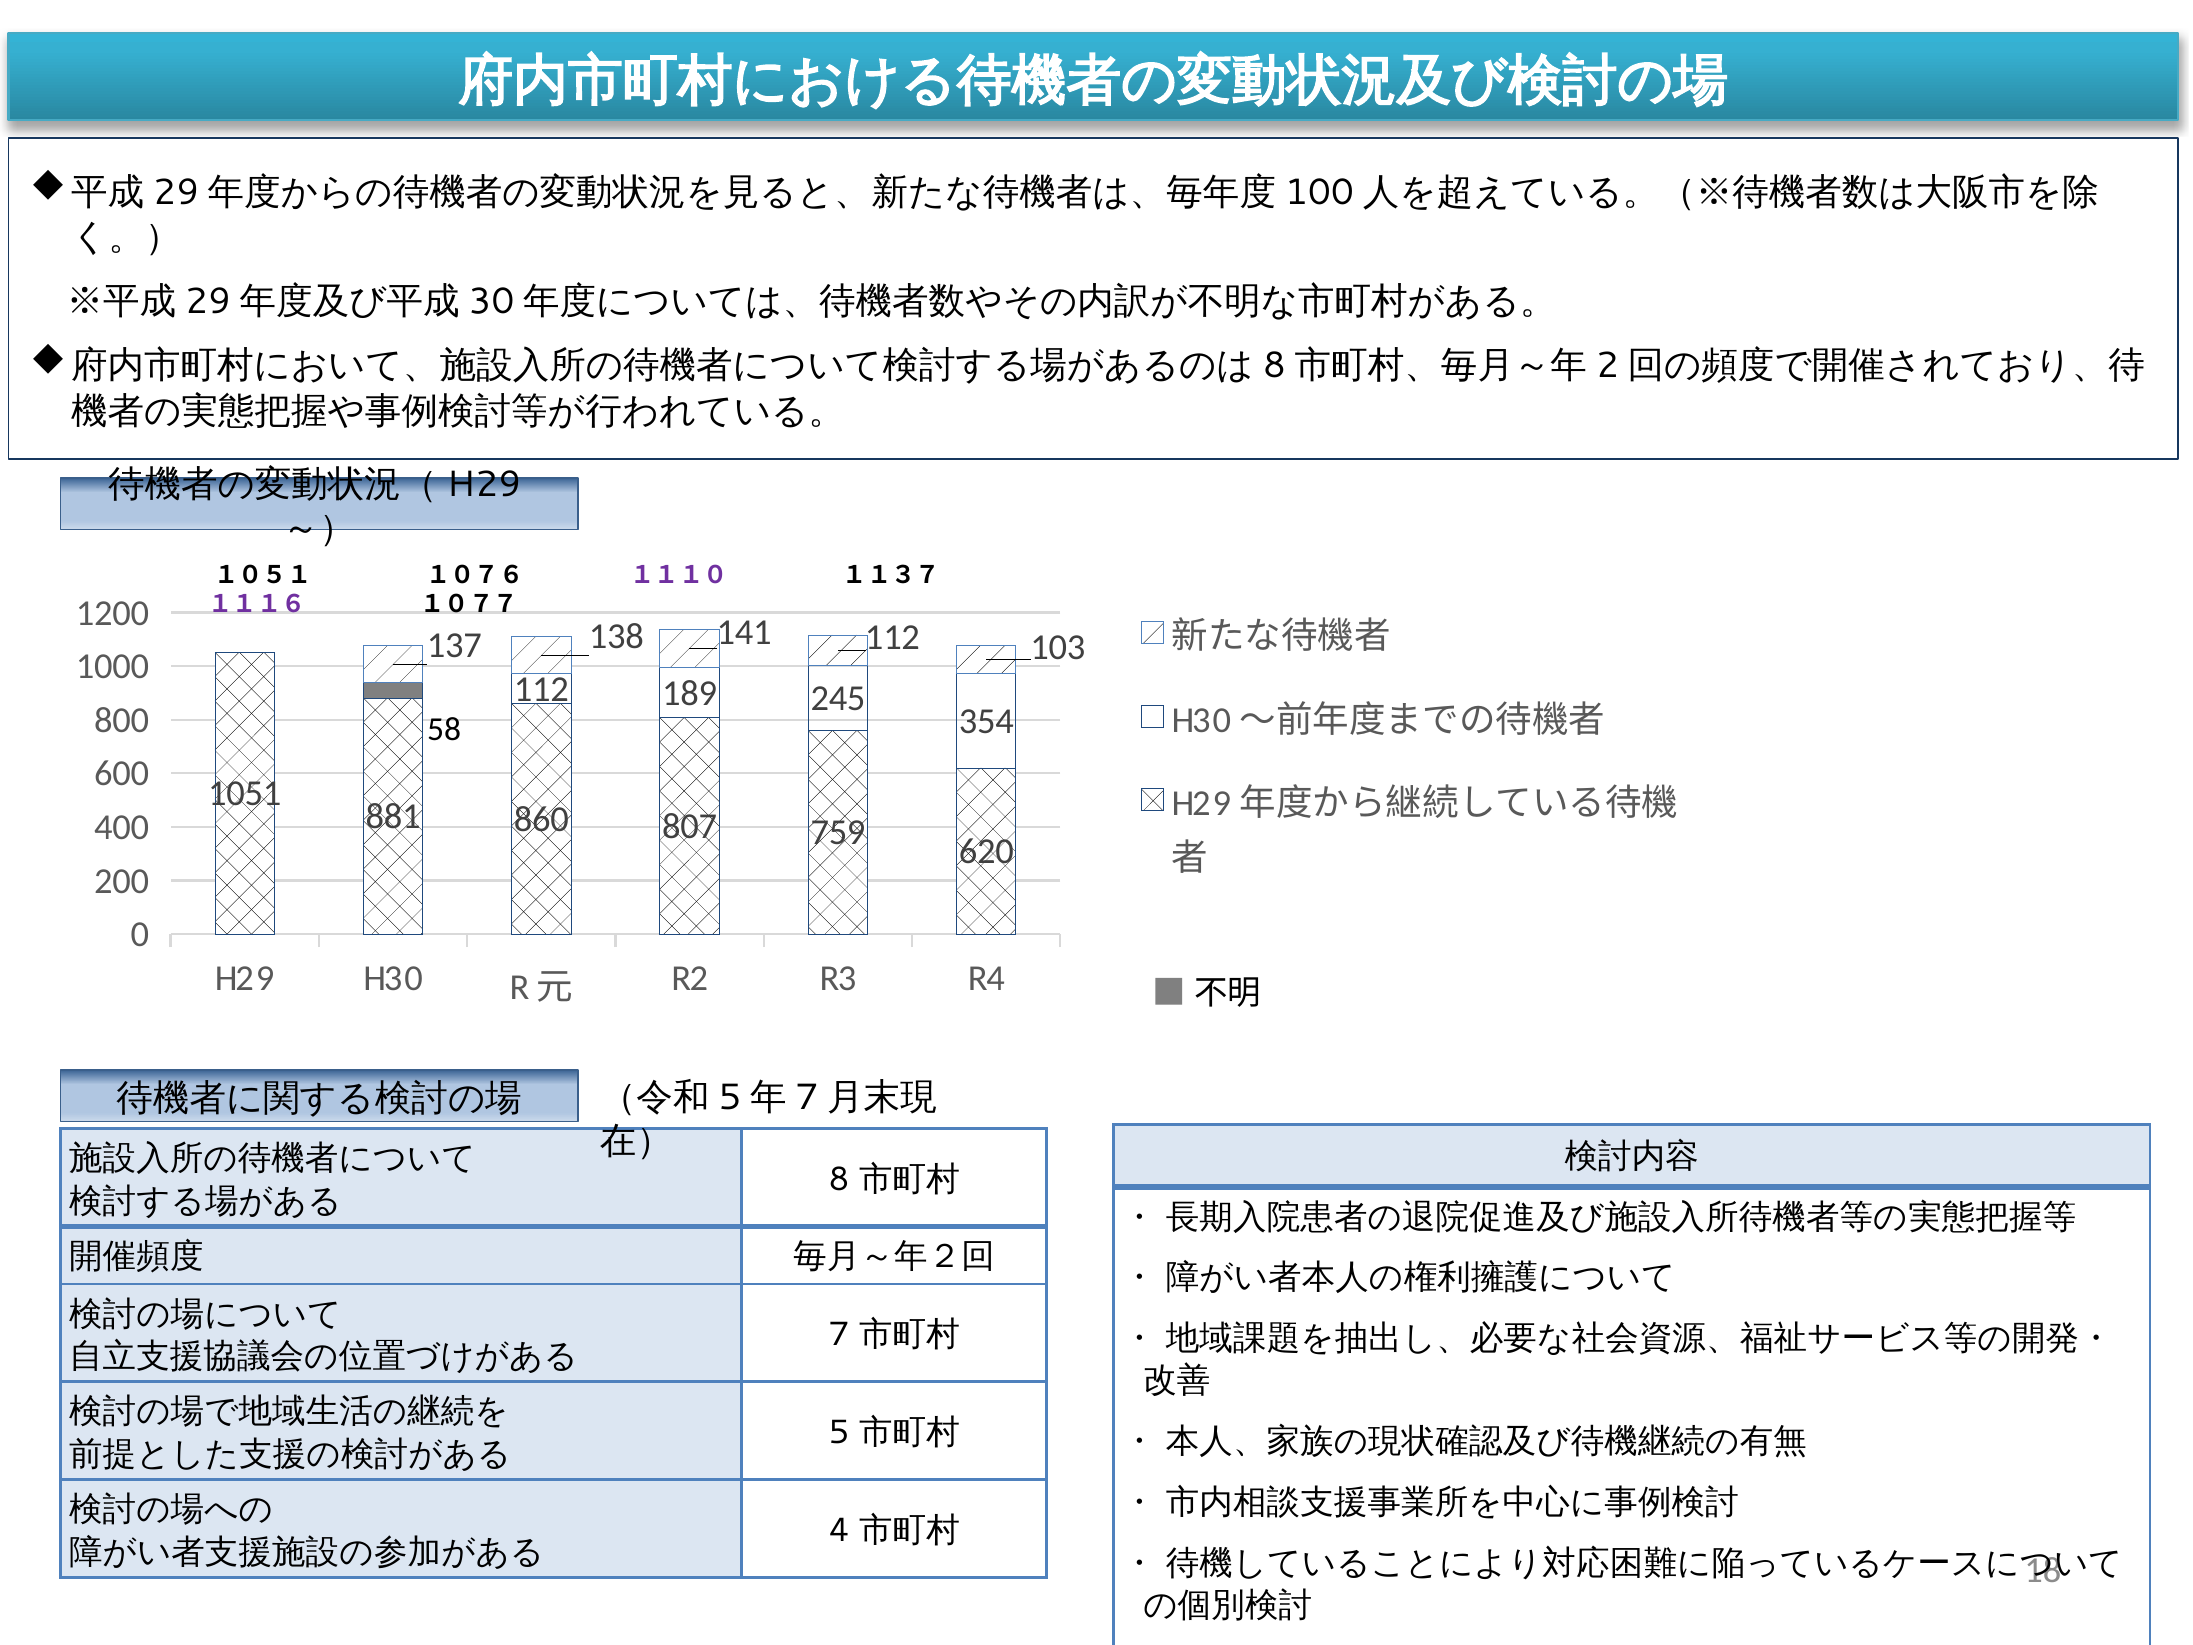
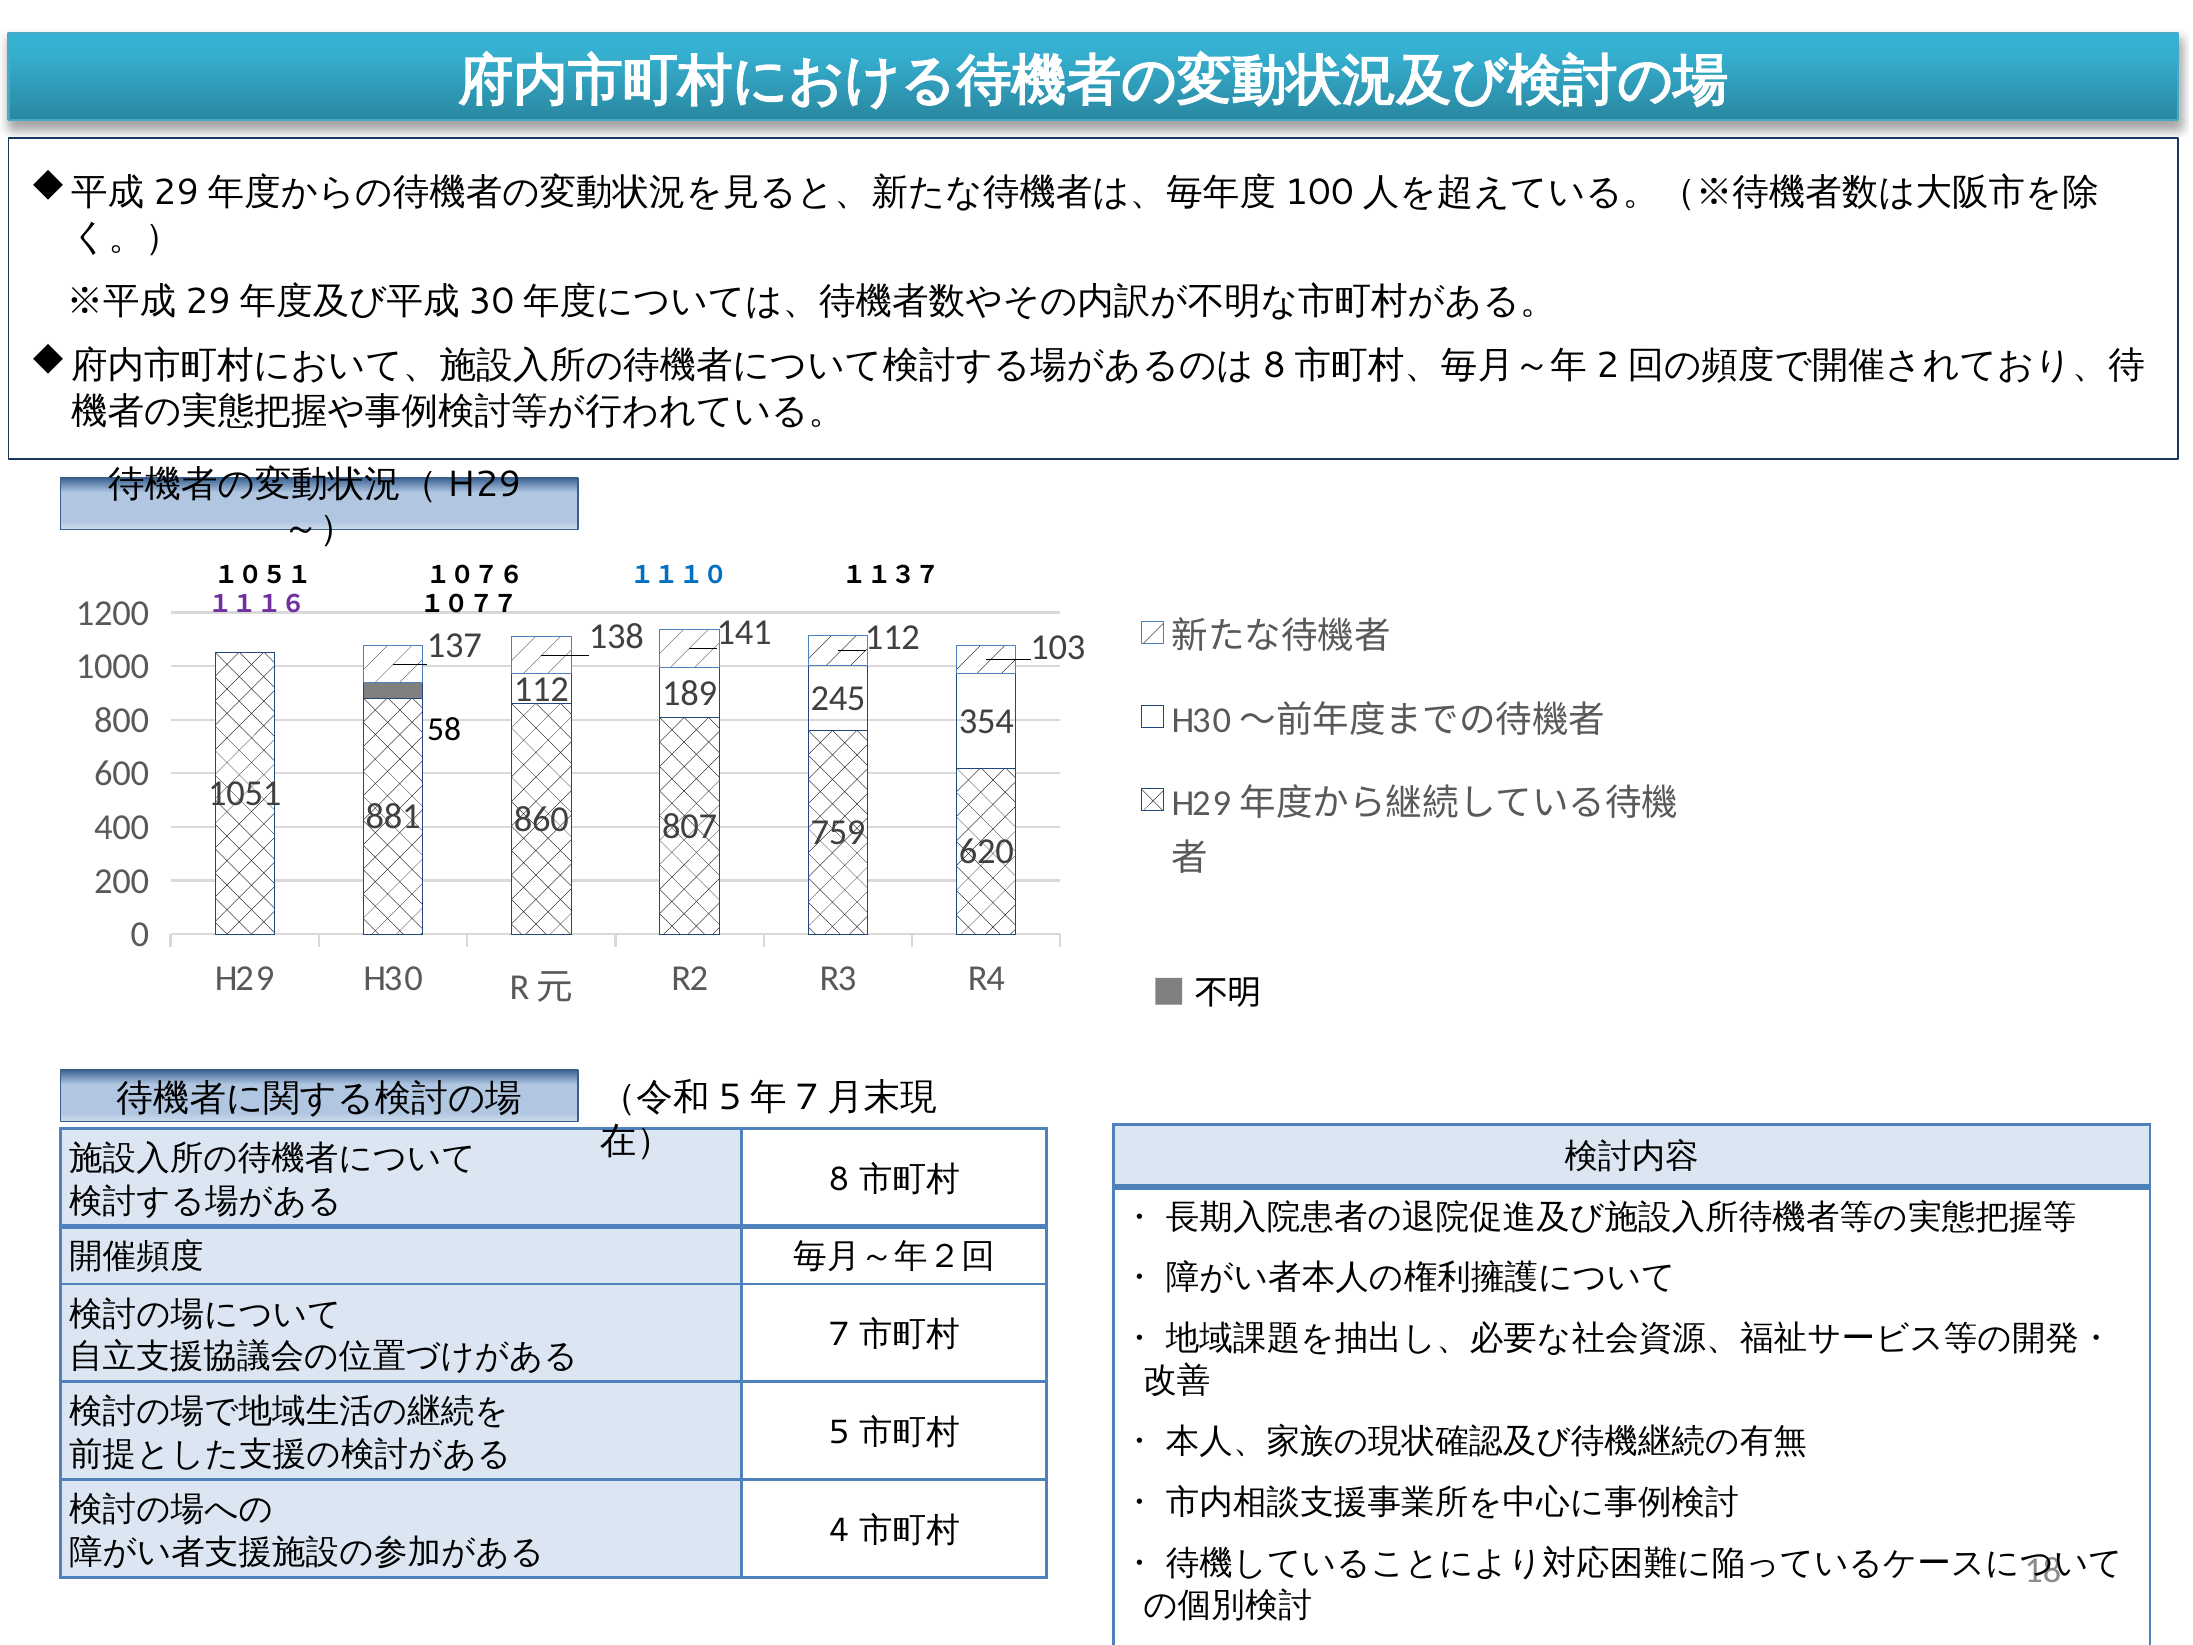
１１１０ colour: purple -> blue
